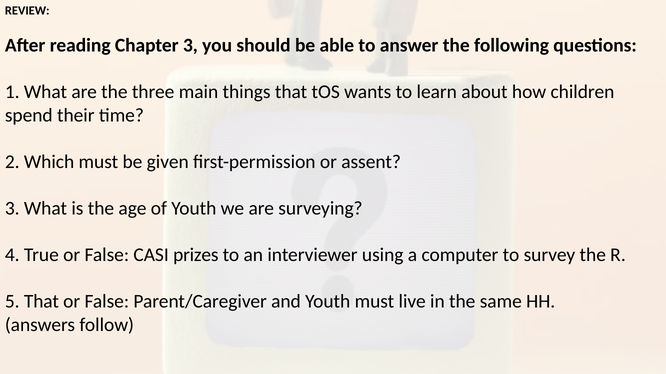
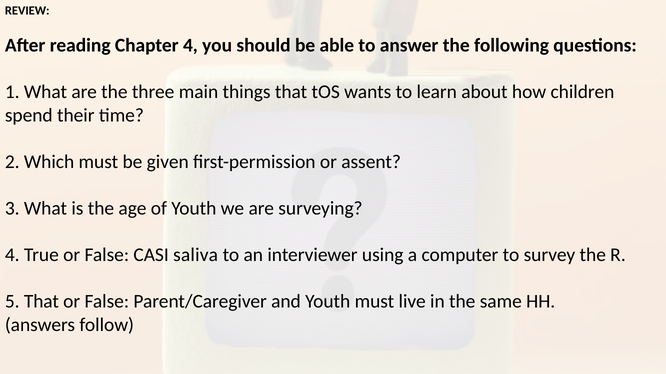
Chapter 3: 3 -> 4
prizes: prizes -> saliva
